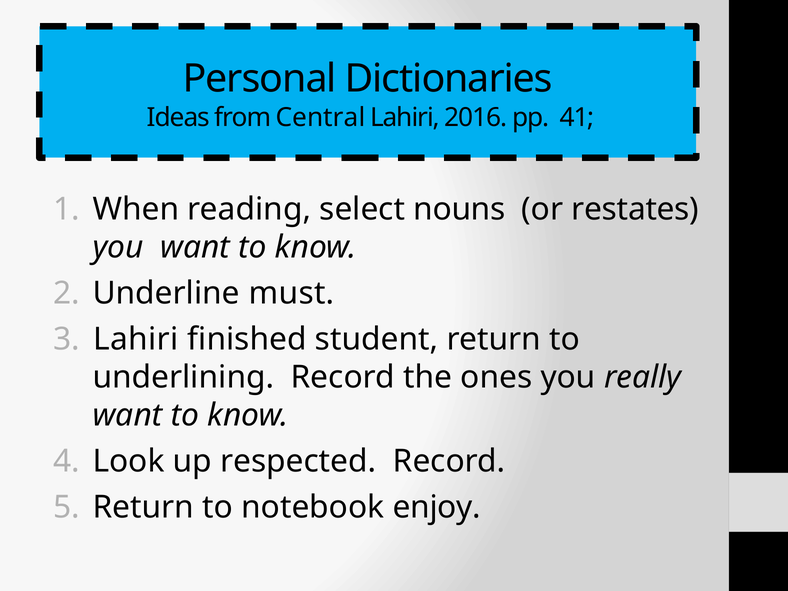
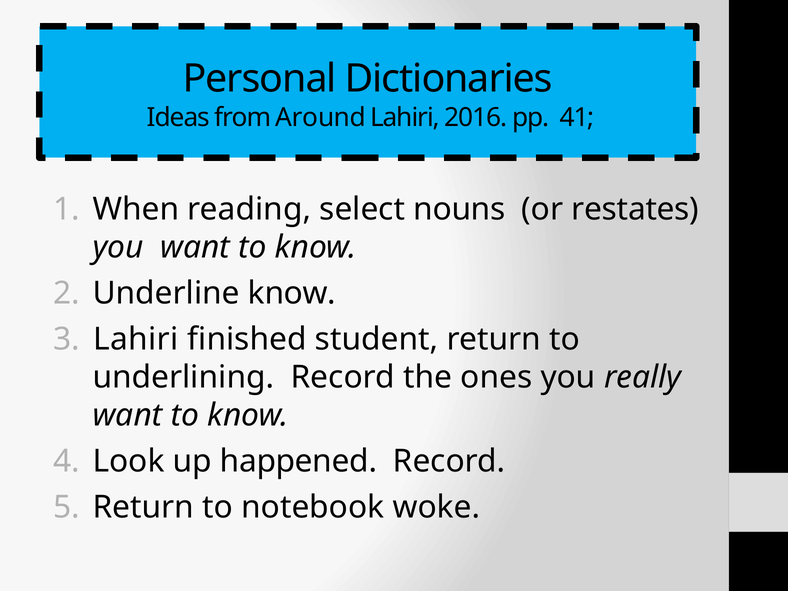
Central: Central -> Around
Underline must: must -> know
respected: respected -> happened
enjoy: enjoy -> woke
